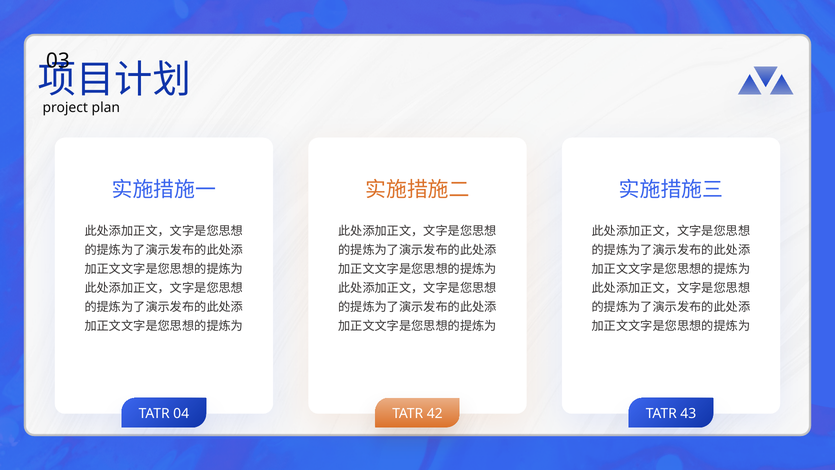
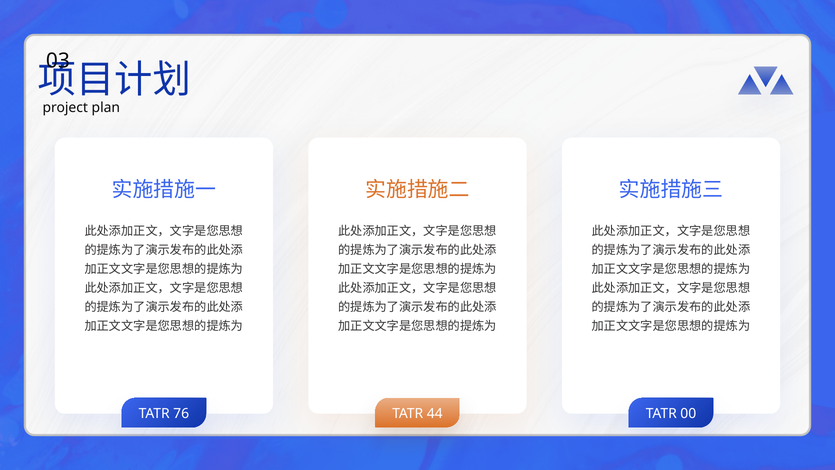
04: 04 -> 76
42: 42 -> 44
43: 43 -> 00
